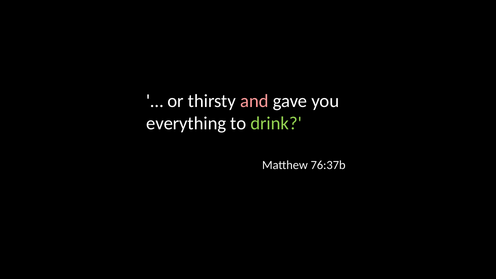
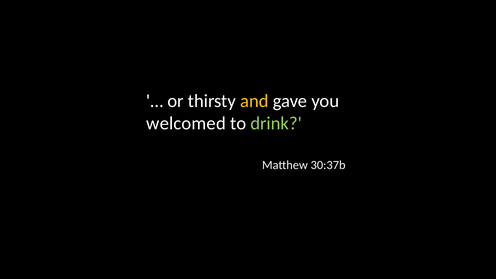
and colour: pink -> yellow
everything: everything -> welcomed
76:37b: 76:37b -> 30:37b
